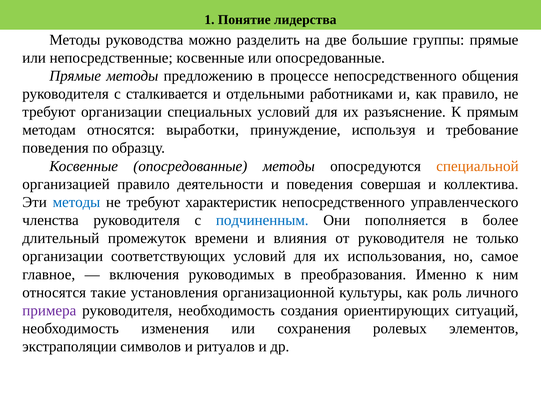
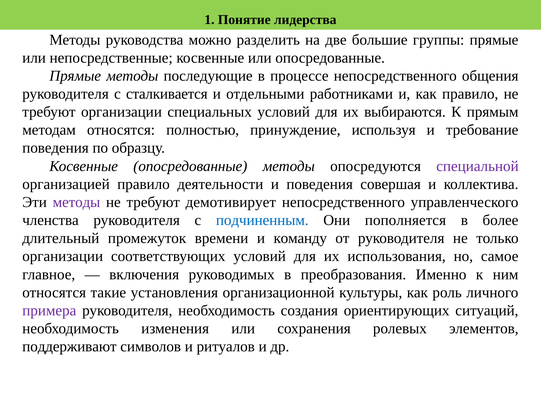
предложению: предложению -> последующие
разъяснение: разъяснение -> выбираются
выработки: выработки -> полностью
специальной colour: orange -> purple
методы at (76, 202) colour: blue -> purple
характеристик: характеристик -> демотивирует
влияния: влияния -> команду
экстраполяции: экстраполяции -> поддерживают
